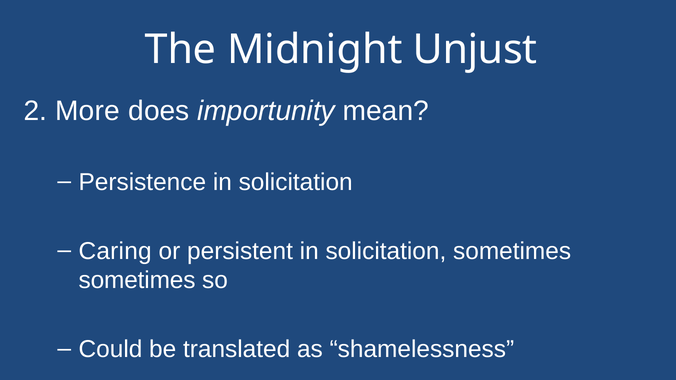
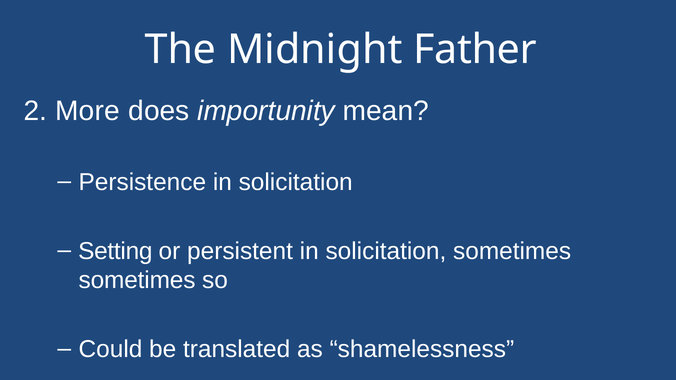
Unjust: Unjust -> Father
Caring: Caring -> Setting
